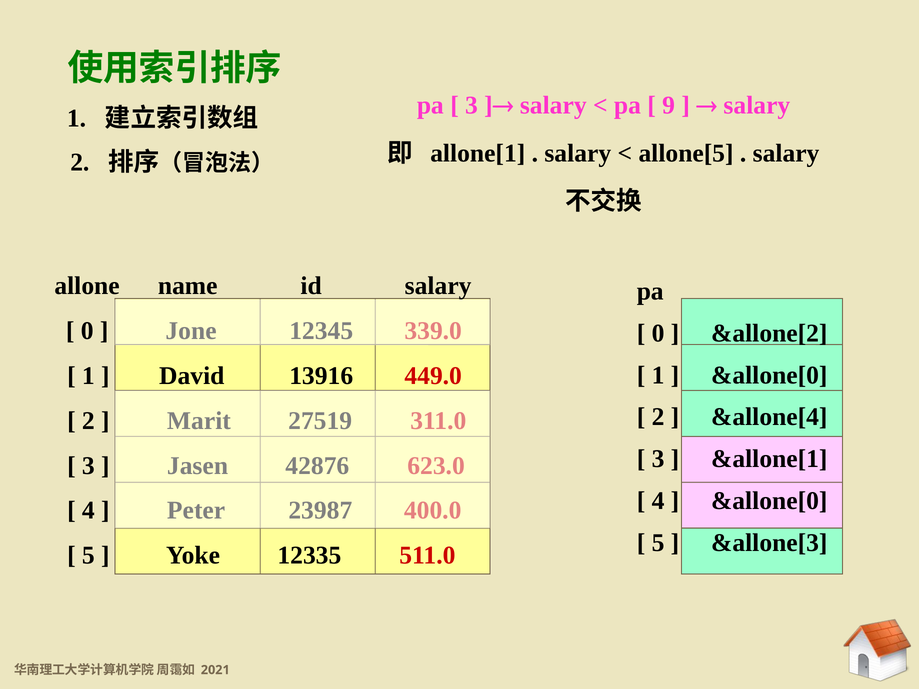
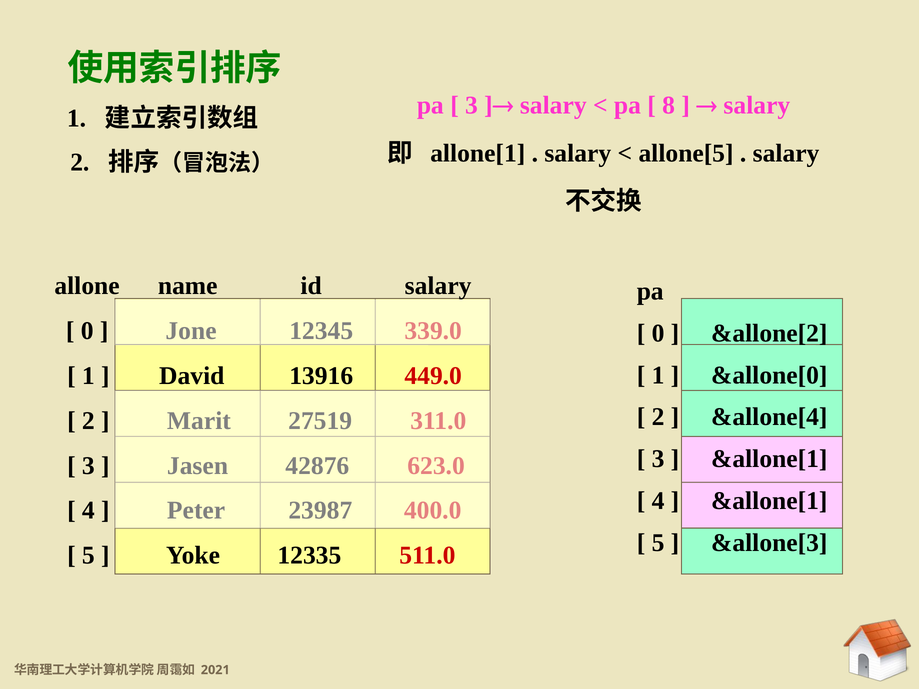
9: 9 -> 8
&allone[0 at (769, 501): &allone[0 -> &allone[1
